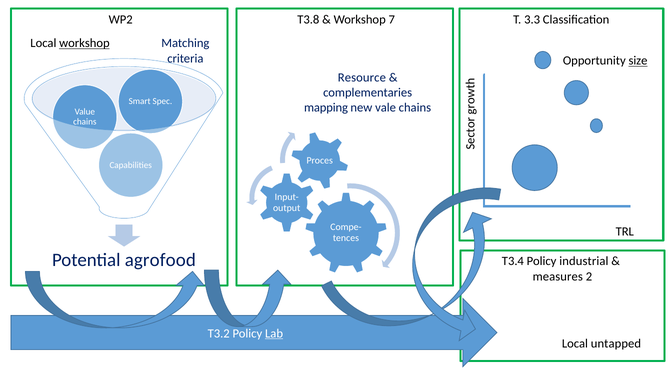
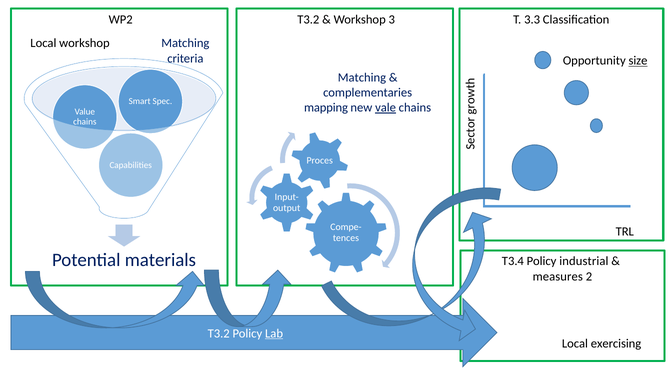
WP2 T3.8: T3.8 -> T3.2
7: 7 -> 3
workshop at (84, 43) underline: present -> none
Resource at (362, 77): Resource -> Matching
vale underline: none -> present
agrofood: agrofood -> materials
untapped: untapped -> exercising
